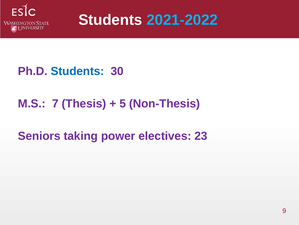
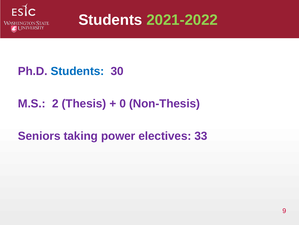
2021-2022 colour: light blue -> light green
7: 7 -> 2
5: 5 -> 0
23: 23 -> 33
